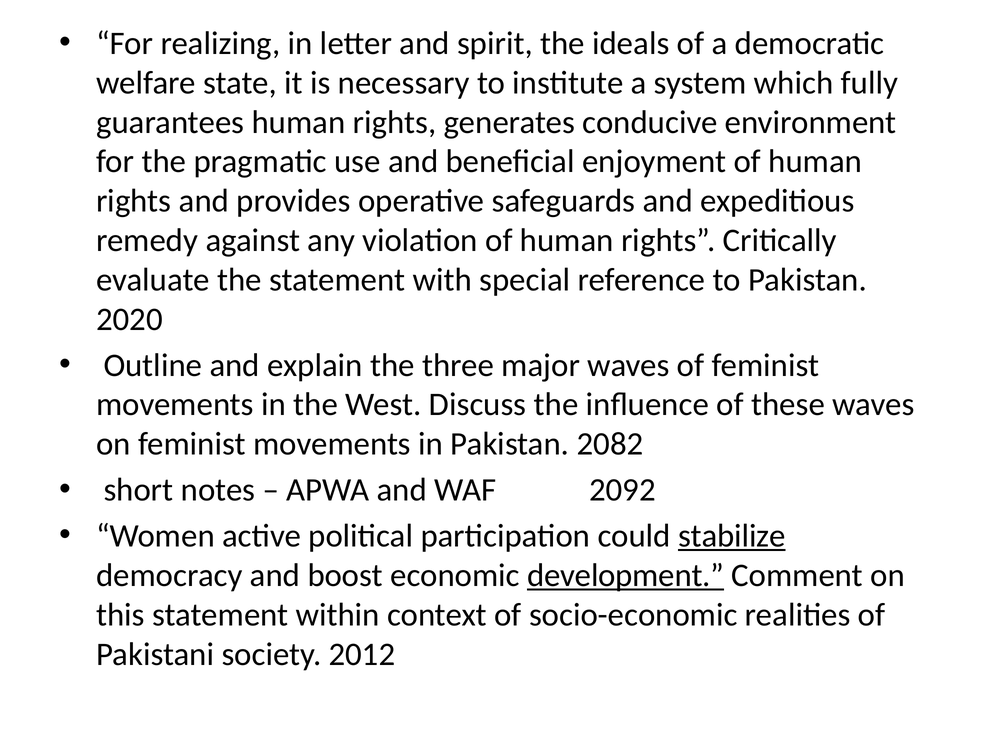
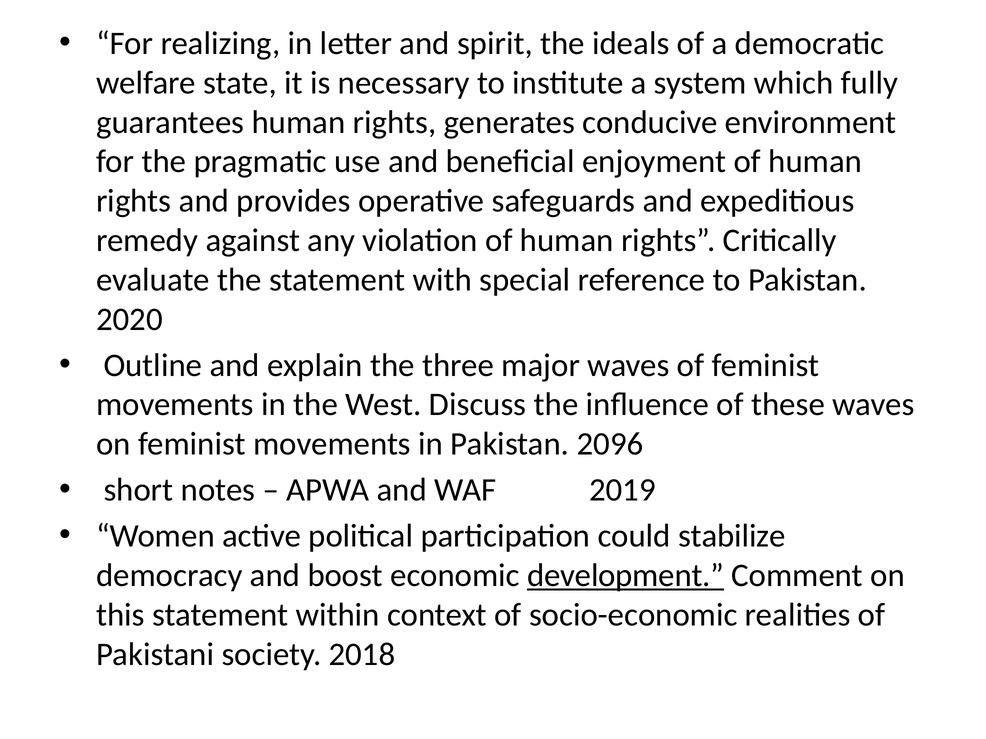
2082: 2082 -> 2096
2092: 2092 -> 2019
stabilize underline: present -> none
2012: 2012 -> 2018
